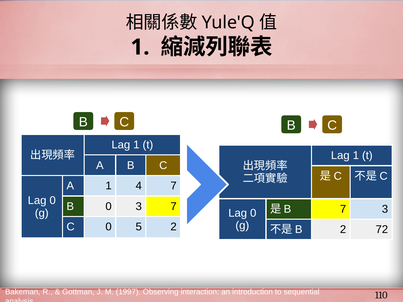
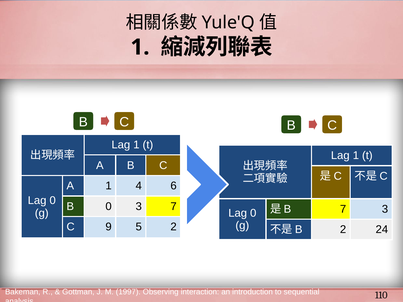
4 7: 7 -> 6
C 0: 0 -> 9
72: 72 -> 24
